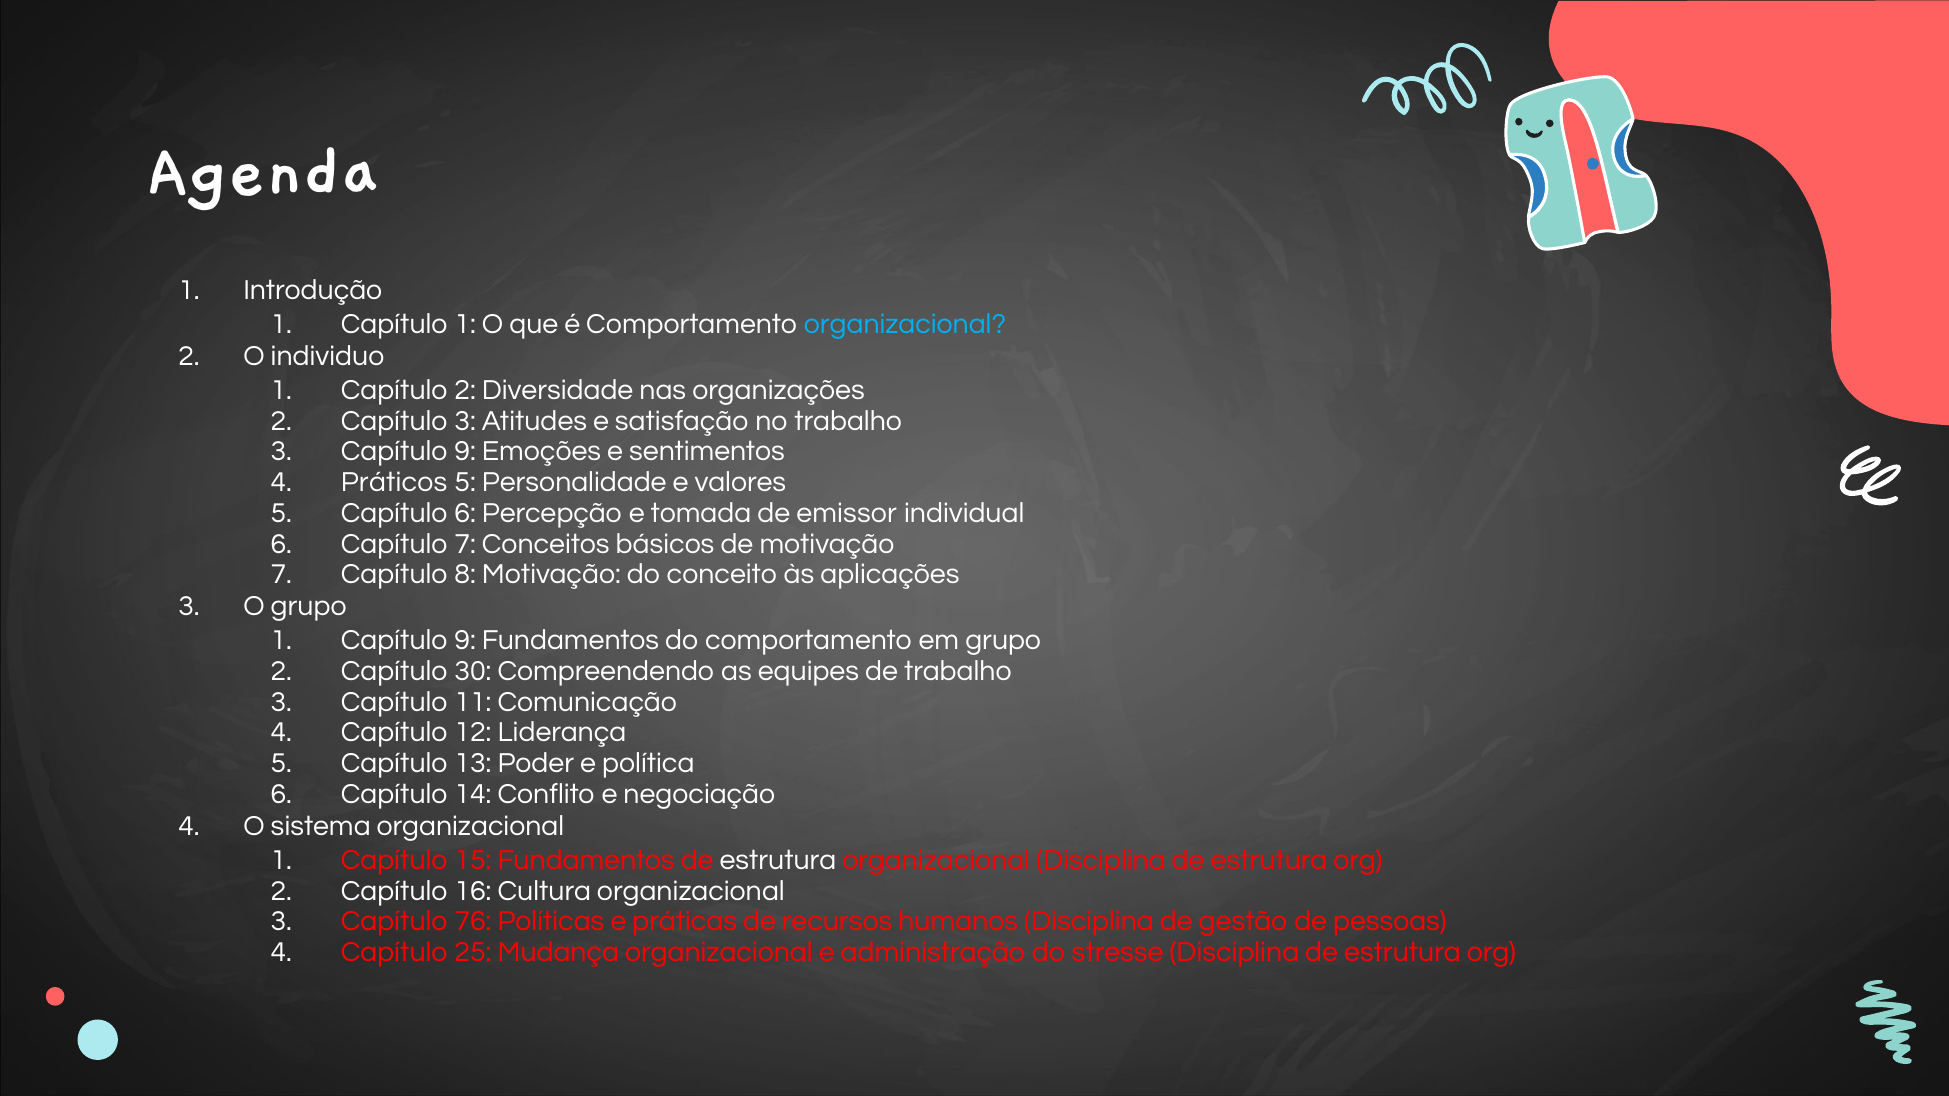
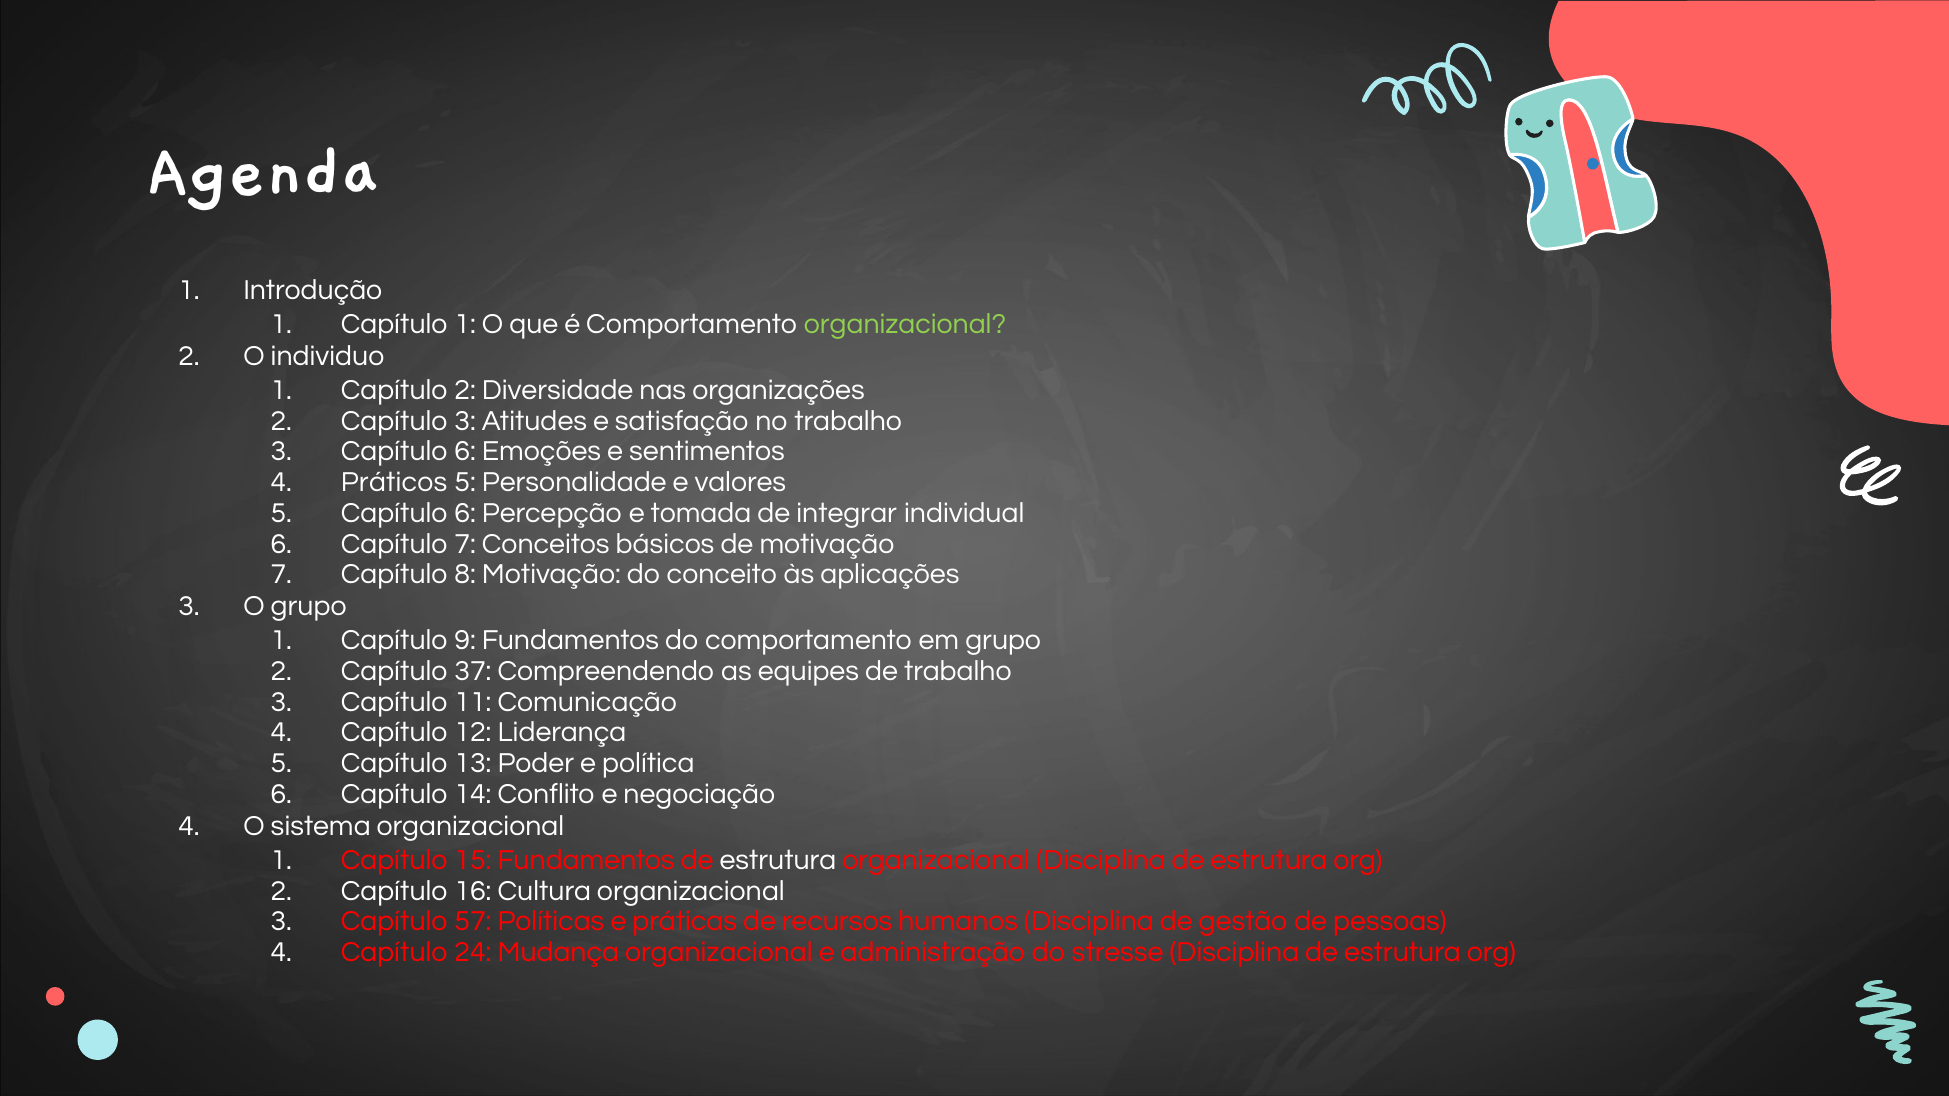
organizacional at (905, 324) colour: light blue -> light green
3 Capítulo 9: 9 -> 6
emissor: emissor -> integrar
30: 30 -> 37
76: 76 -> 57
25: 25 -> 24
